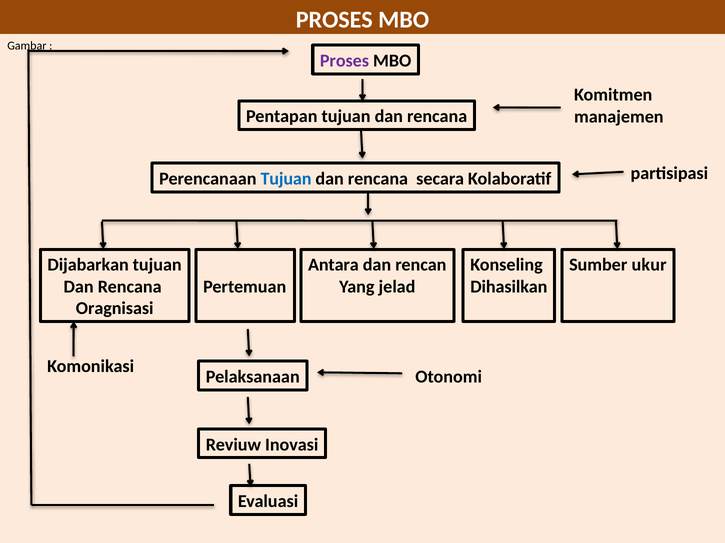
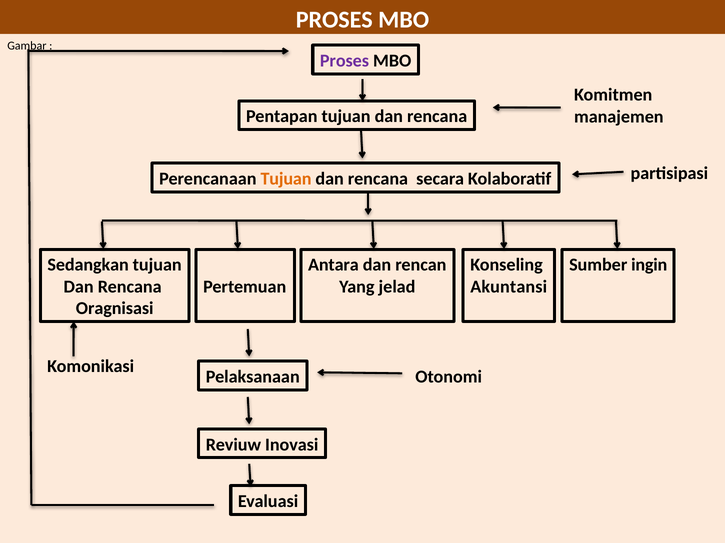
Tujuan at (286, 179) colour: blue -> orange
Dijabarkan: Dijabarkan -> Sedangkan
ukur: ukur -> ingin
Dihasilkan: Dihasilkan -> Akuntansi
